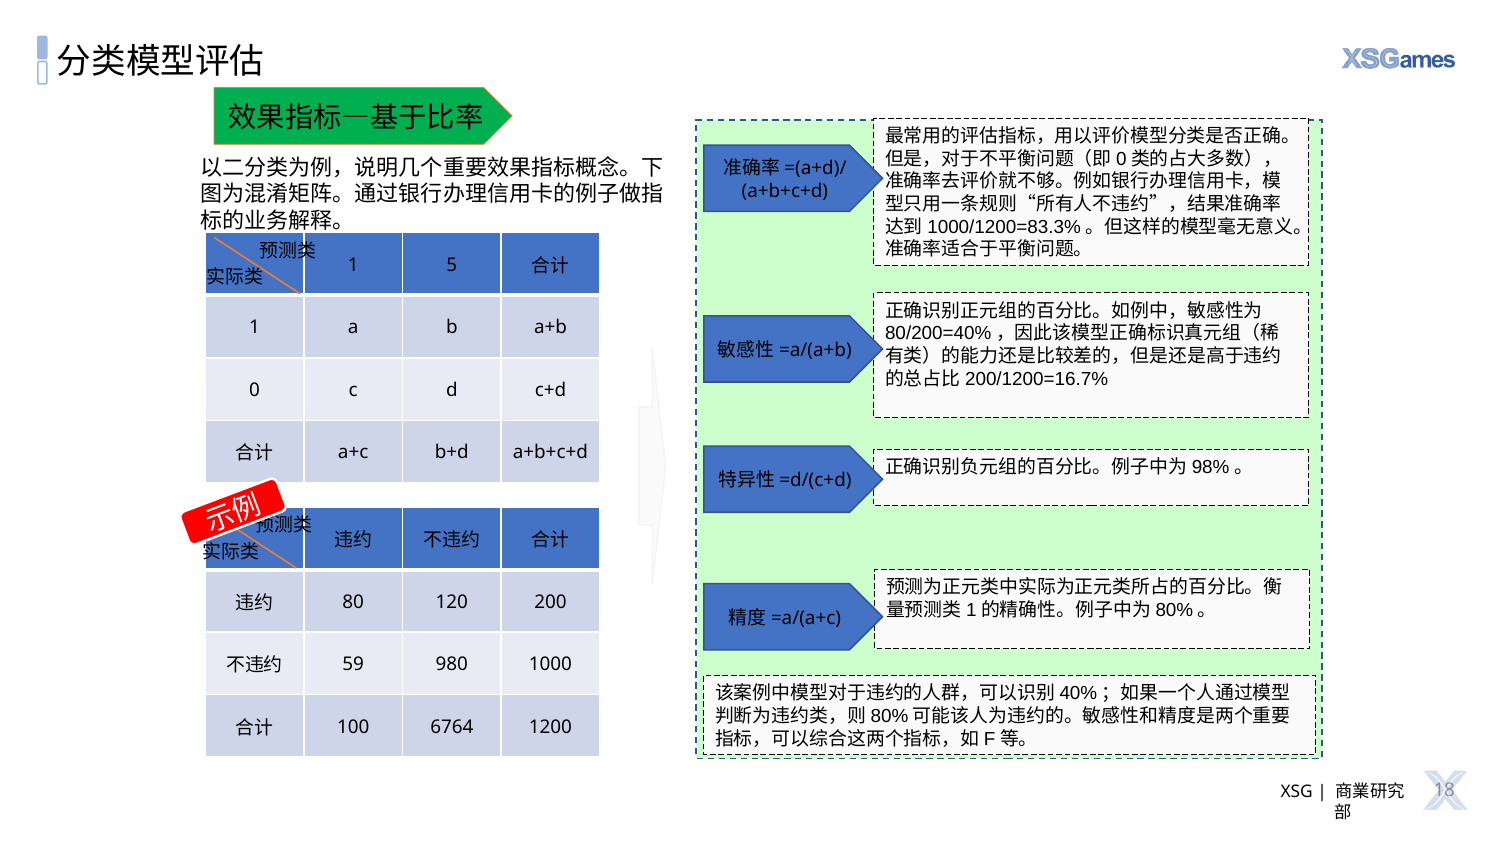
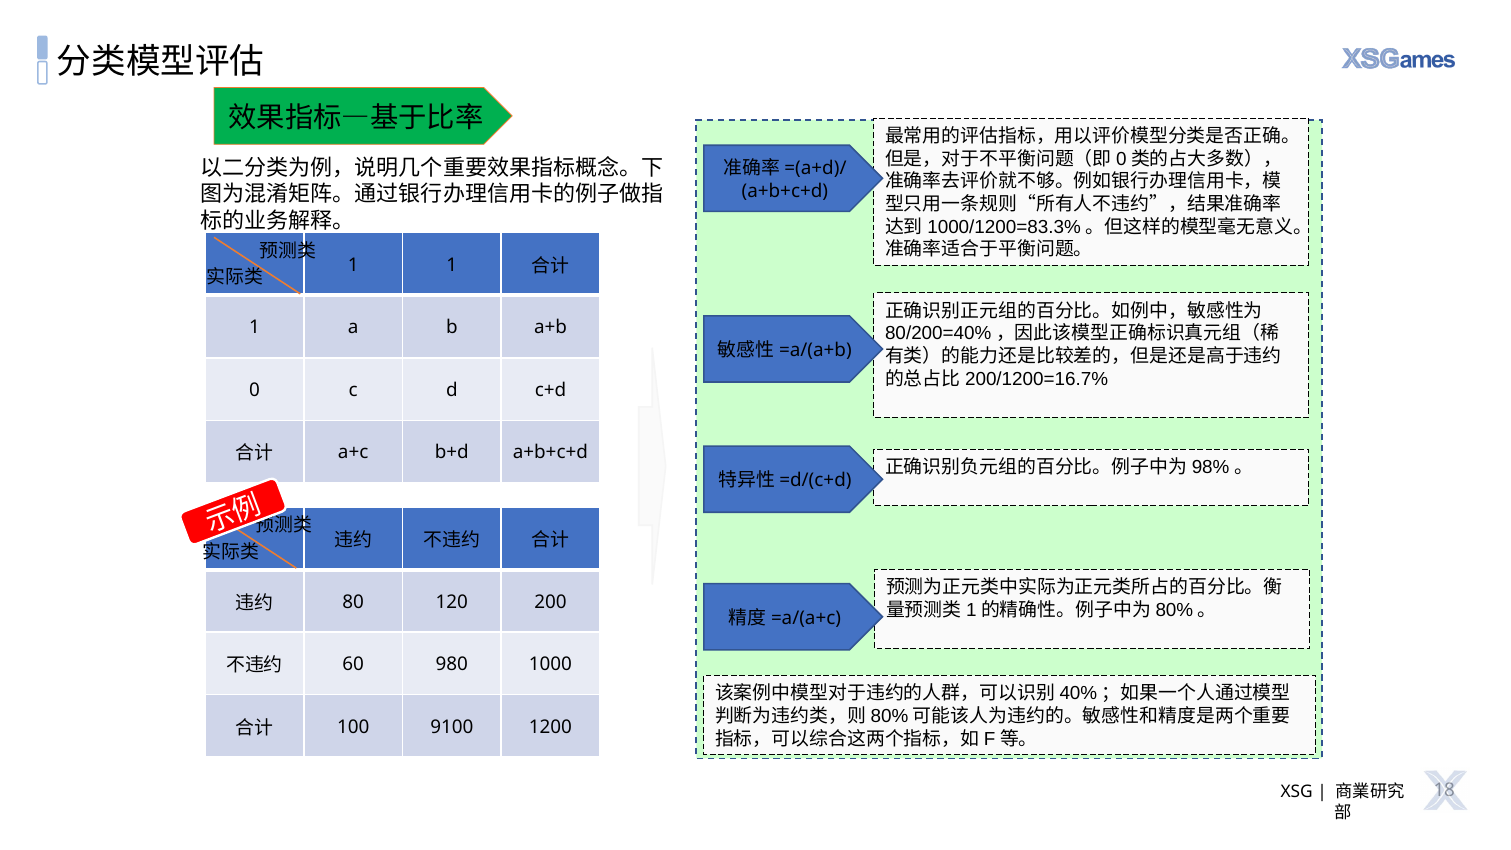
1 5: 5 -> 1
59: 59 -> 60
6764: 6764 -> 9100
